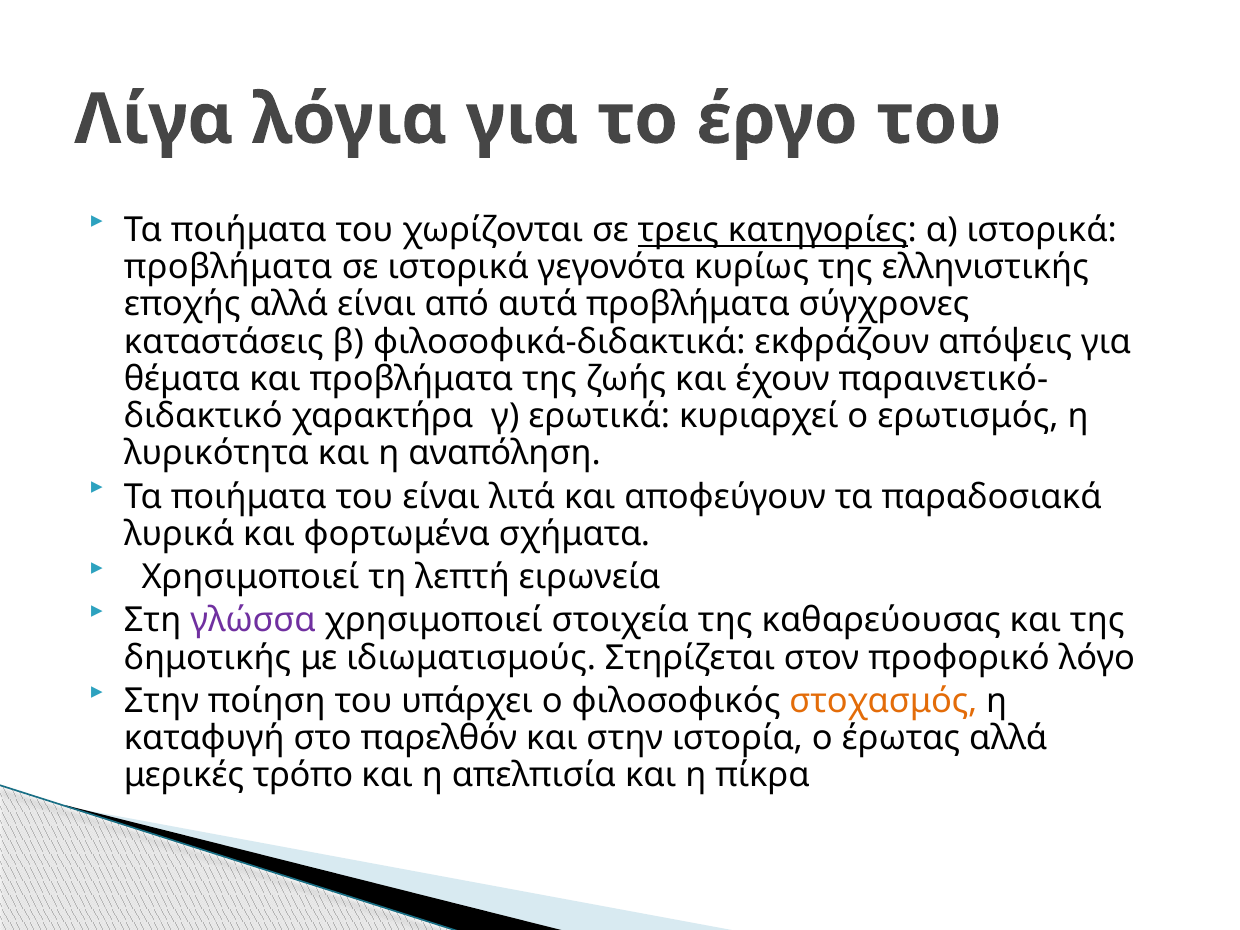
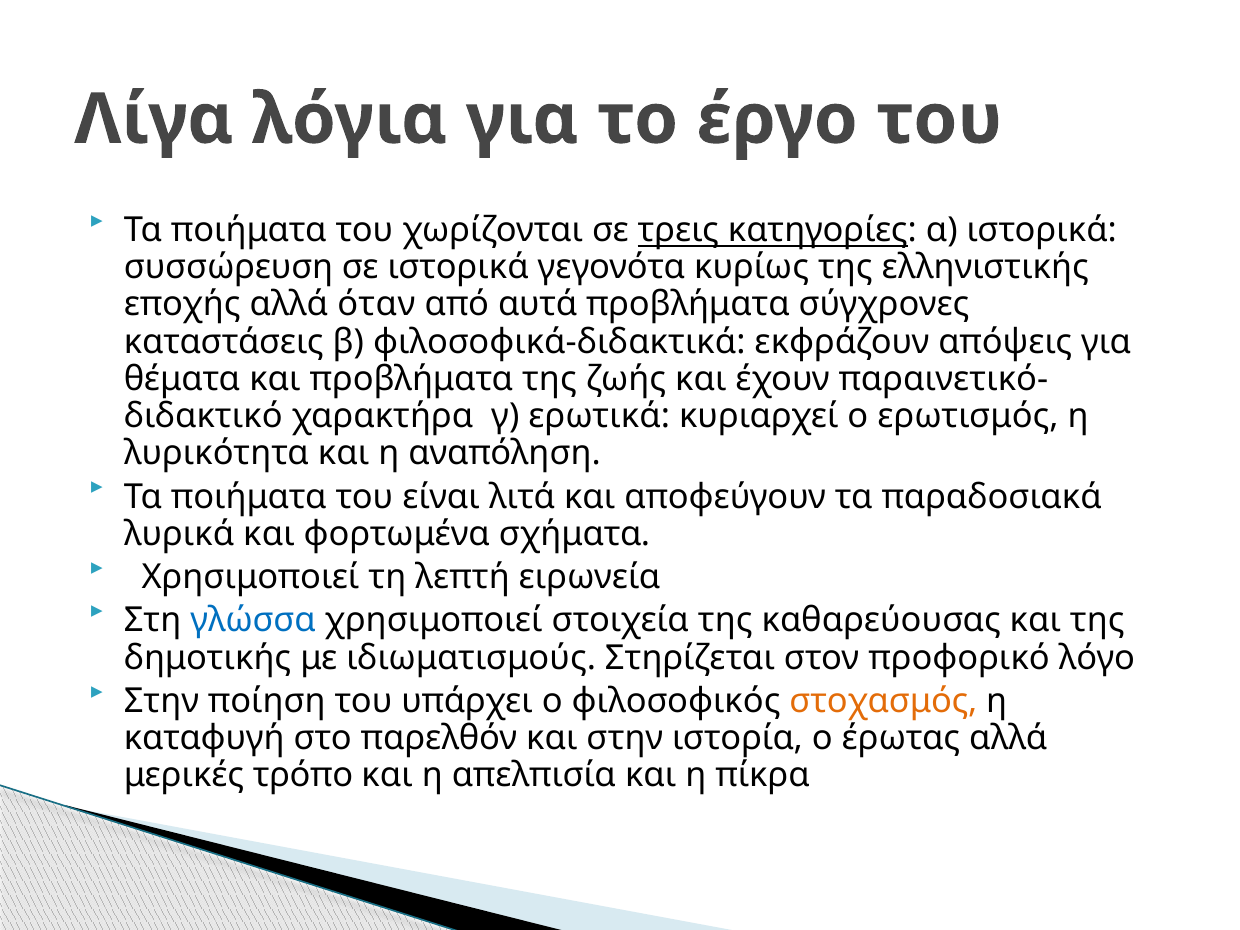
προβλήματα at (228, 267): προβλήματα -> συσσώρευση
αλλά είναι: είναι -> όταν
γλώσσα colour: purple -> blue
